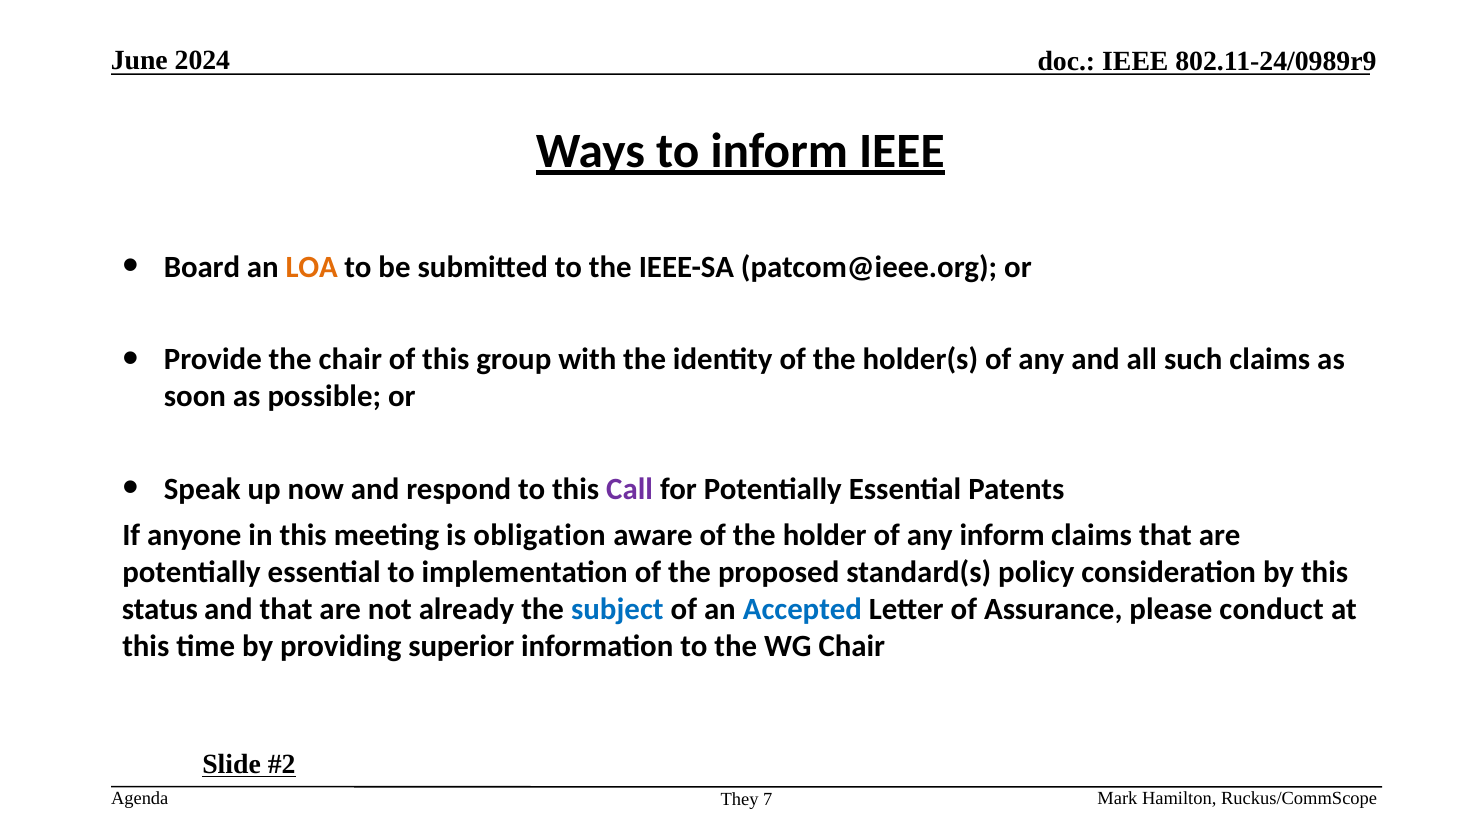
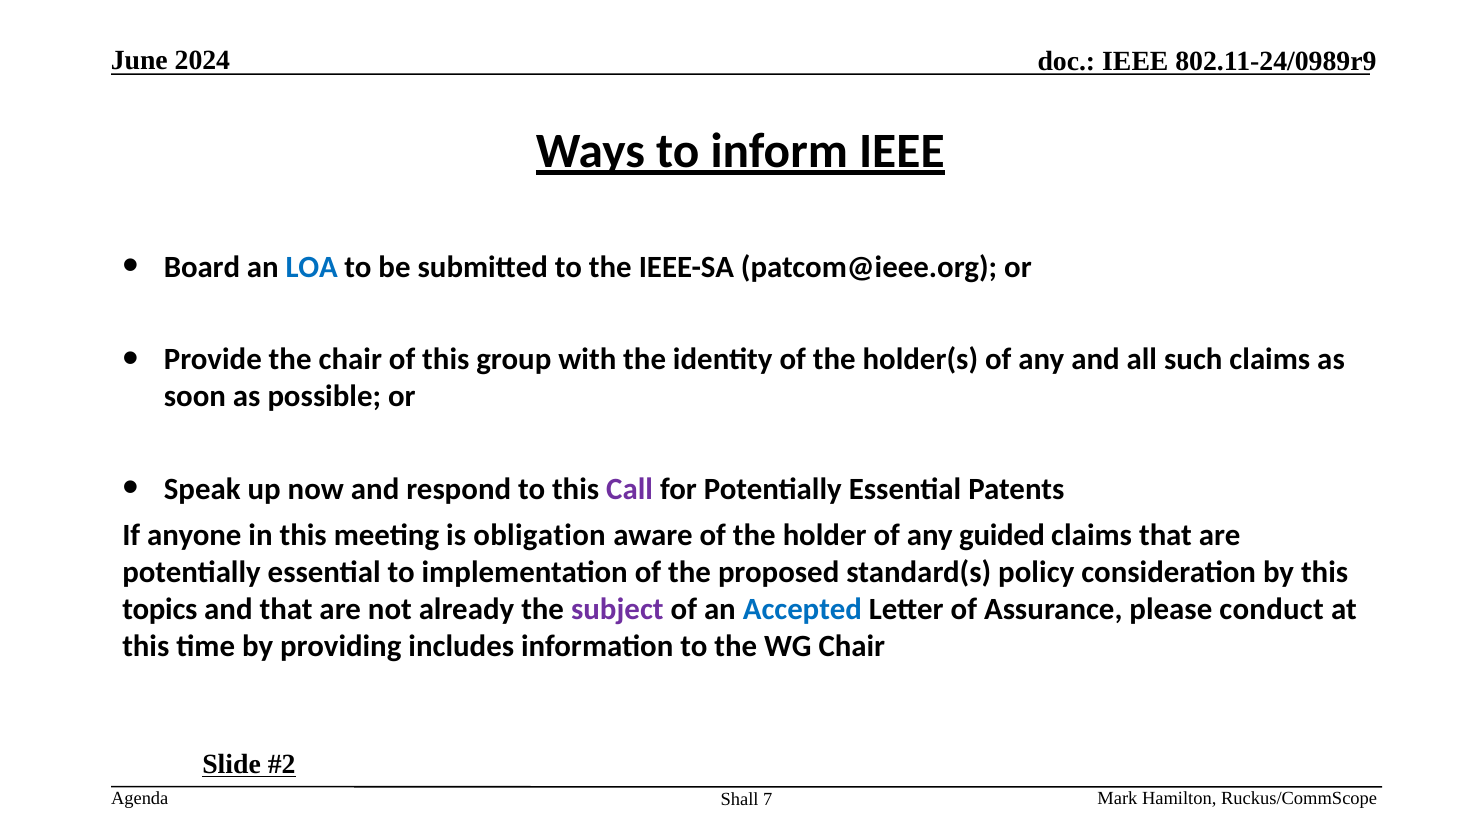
LOA colour: orange -> blue
any inform: inform -> guided
status: status -> topics
subject colour: blue -> purple
superior: superior -> includes
They: They -> Shall
